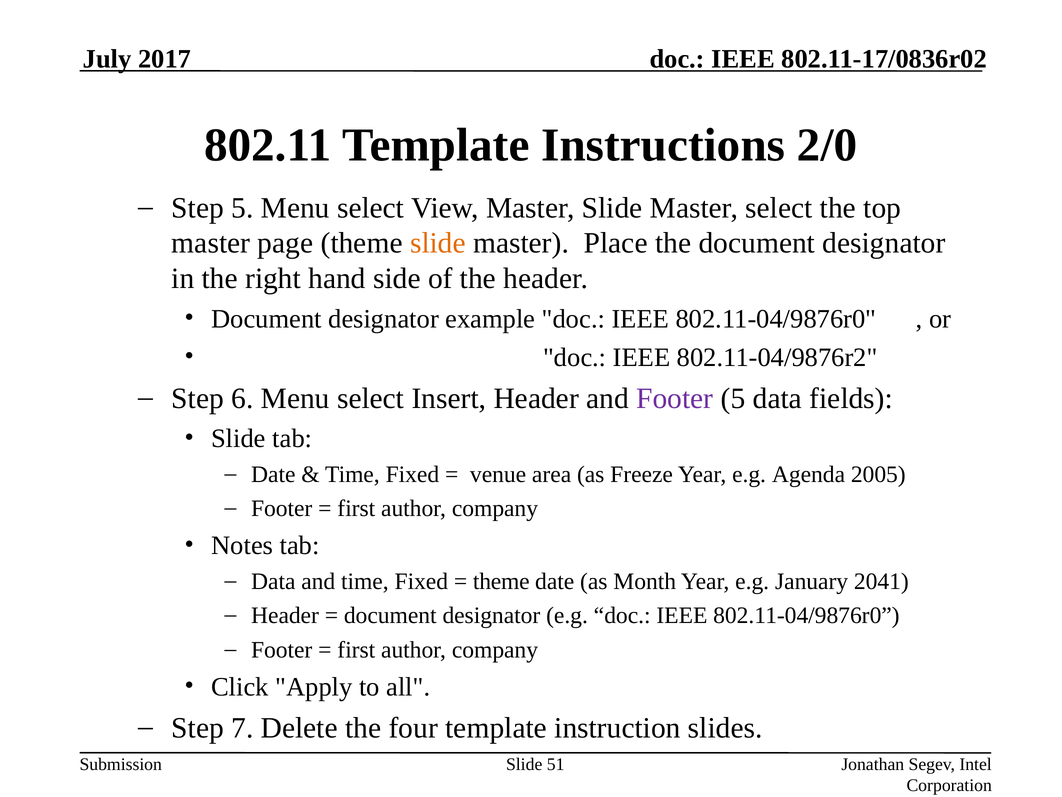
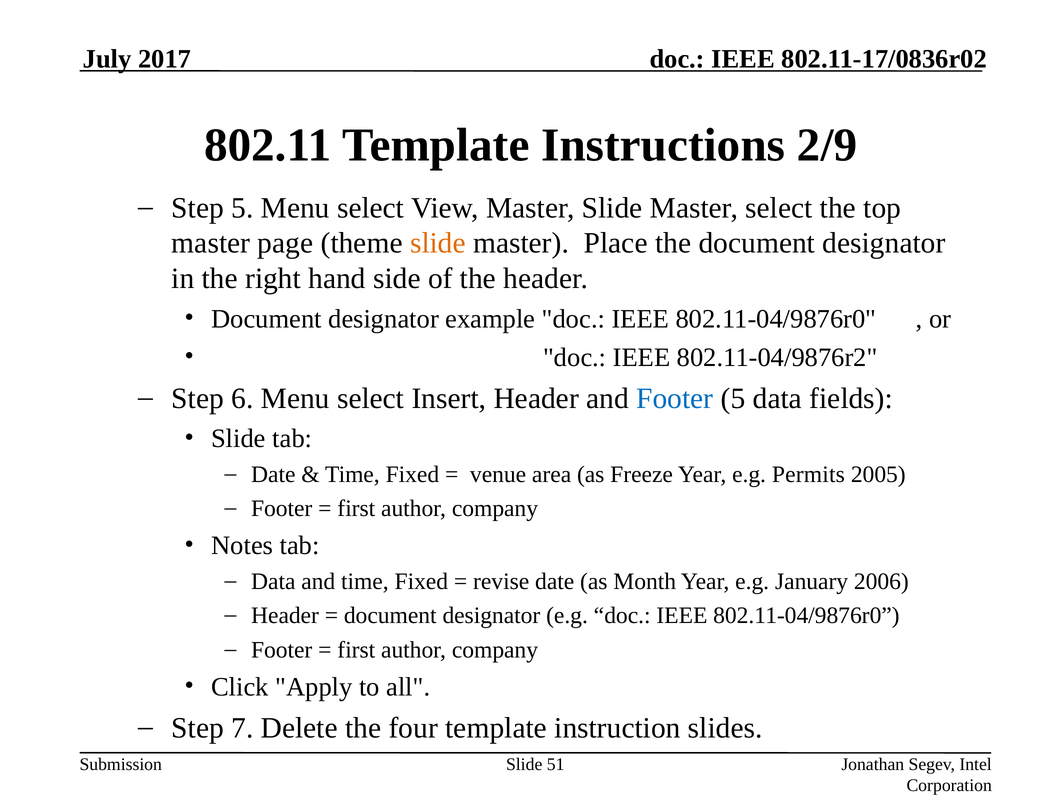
2/0: 2/0 -> 2/9
Footer at (675, 398) colour: purple -> blue
Agenda: Agenda -> Permits
theme at (501, 581): theme -> revise
2041: 2041 -> 2006
